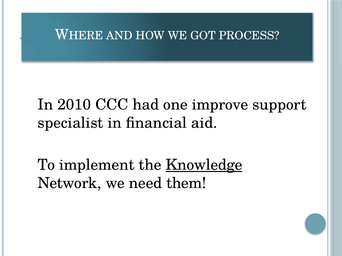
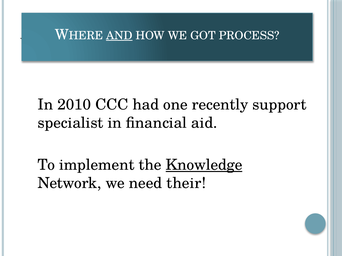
AND at (119, 36) underline: none -> present
improve: improve -> recently
them: them -> their
